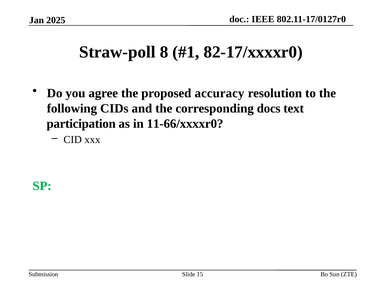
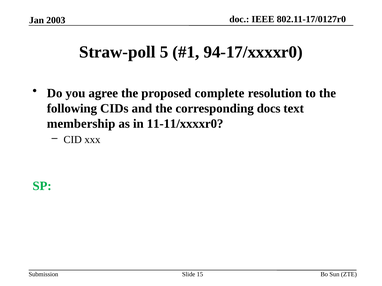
2025: 2025 -> 2003
8: 8 -> 5
82-17/xxxxr0: 82-17/xxxxr0 -> 94-17/xxxxr0
accuracy: accuracy -> complete
participation: participation -> membership
11-66/xxxxr0: 11-66/xxxxr0 -> 11-11/xxxxr0
